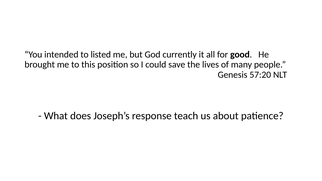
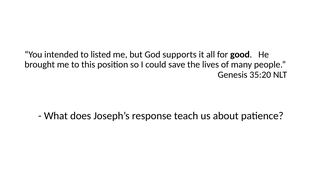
currently: currently -> supports
57:20: 57:20 -> 35:20
